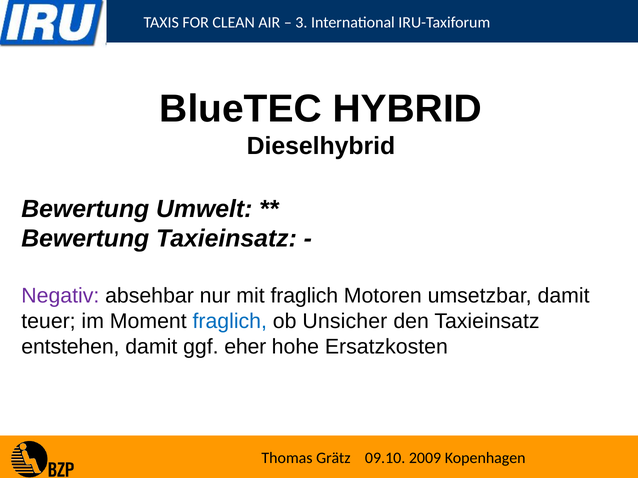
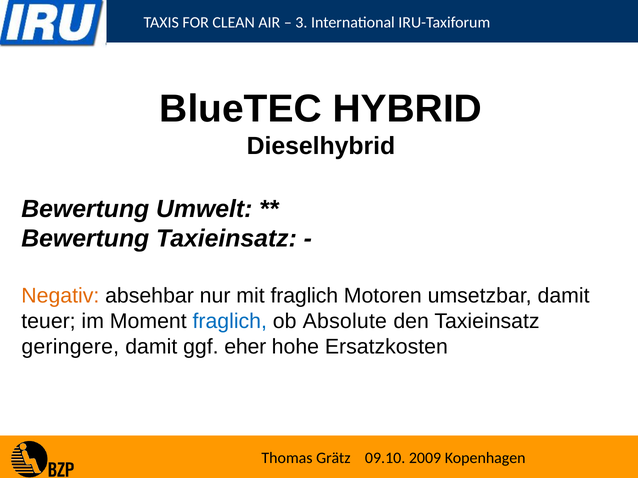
Negativ colour: purple -> orange
Unsicher: Unsicher -> Absolute
entstehen: entstehen -> geringere
